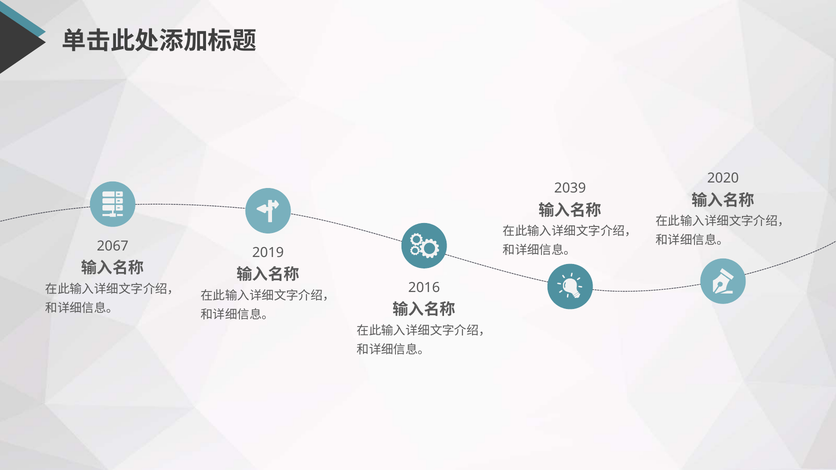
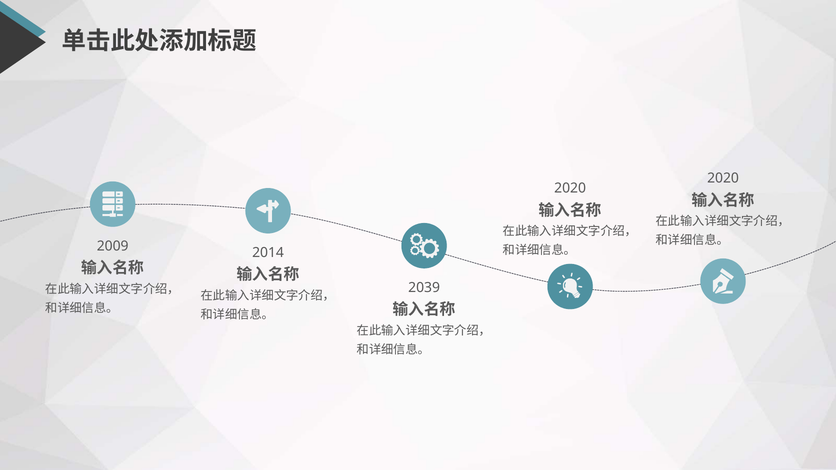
2039 at (570, 188): 2039 -> 2020
2067: 2067 -> 2009
2019: 2019 -> 2014
2016: 2016 -> 2039
